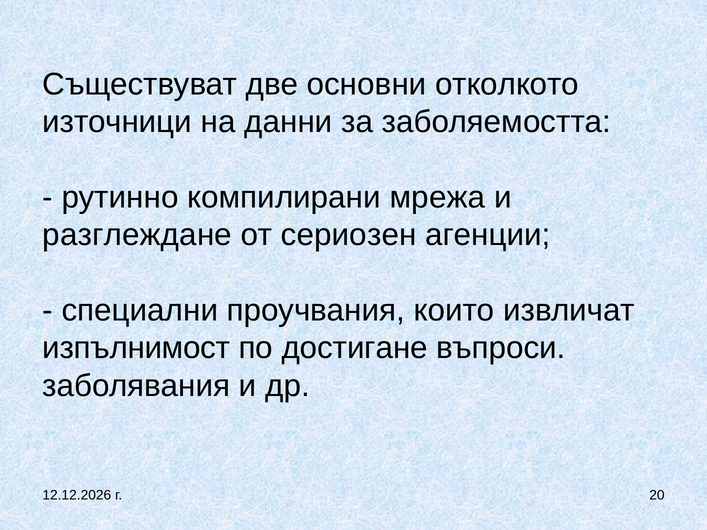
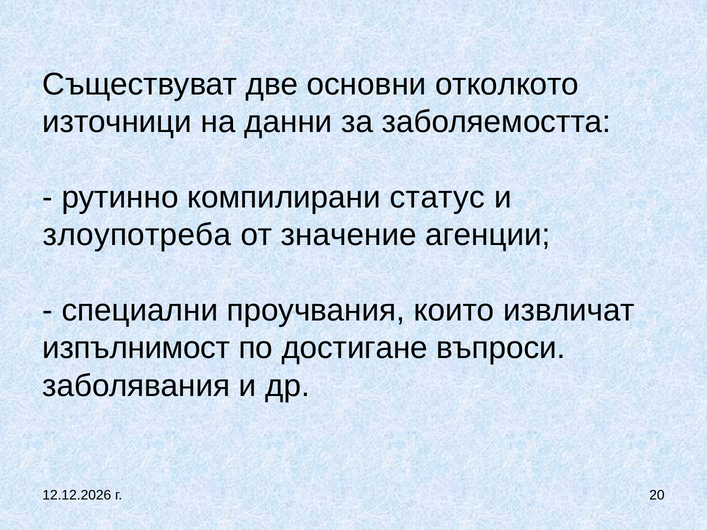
мрежа: мрежа -> статус
разглеждане: разглеждане -> злоупотреба
сериозен: сериозен -> значение
